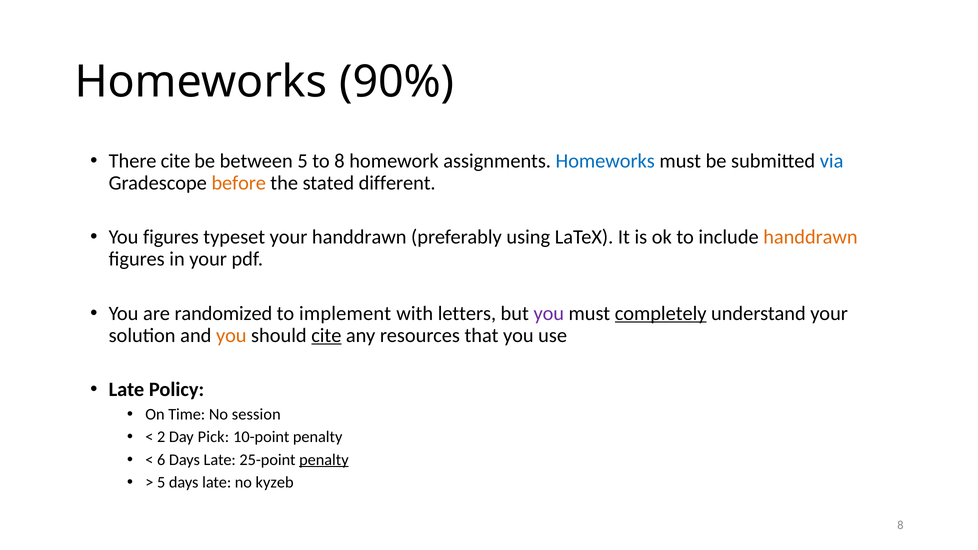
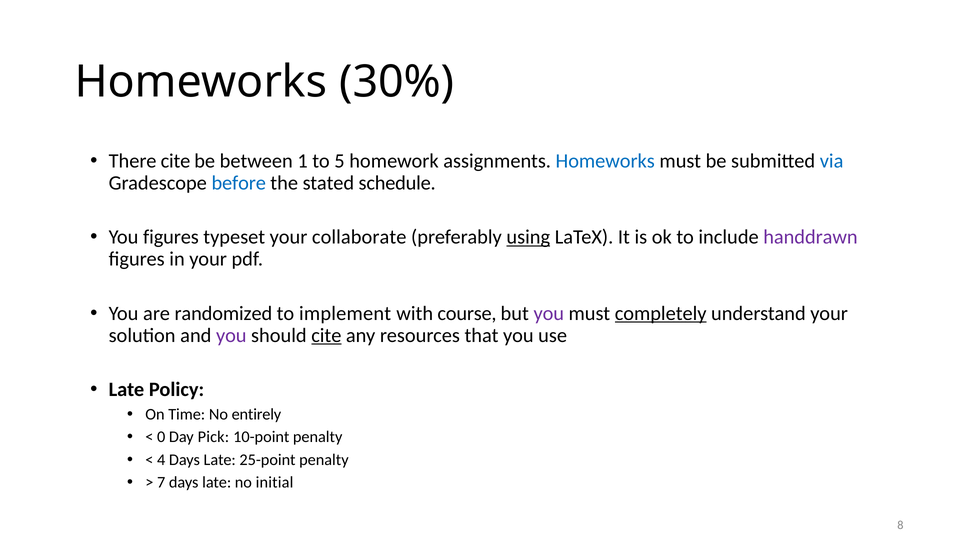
90%: 90% -> 30%
between 5: 5 -> 1
to 8: 8 -> 5
before colour: orange -> blue
different: different -> schedule
your handdrawn: handdrawn -> collaborate
using underline: none -> present
handdrawn at (810, 237) colour: orange -> purple
letters: letters -> course
you at (231, 335) colour: orange -> purple
session: session -> entirely
2: 2 -> 0
6: 6 -> 4
penalty at (324, 460) underline: present -> none
5 at (161, 482): 5 -> 7
kyzeb: kyzeb -> initial
